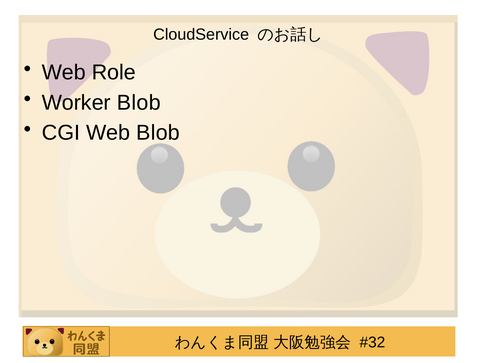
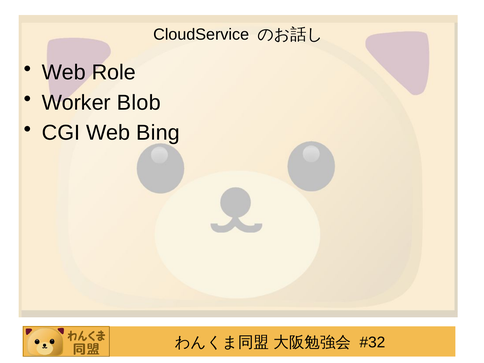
Web Blob: Blob -> Bing
